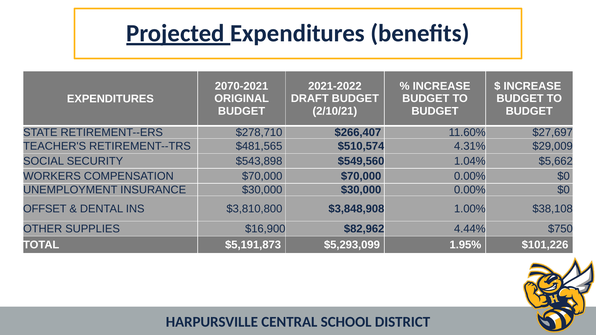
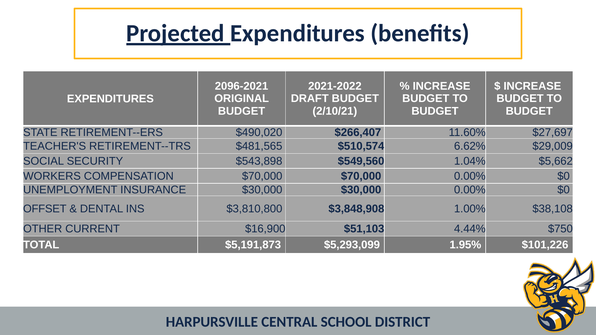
2070-2021: 2070-2021 -> 2096-2021
$278,710: $278,710 -> $490,020
4.31%: 4.31% -> 6.62%
SUPPLIES: SUPPLIES -> CURRENT
$82,962: $82,962 -> $51,103
